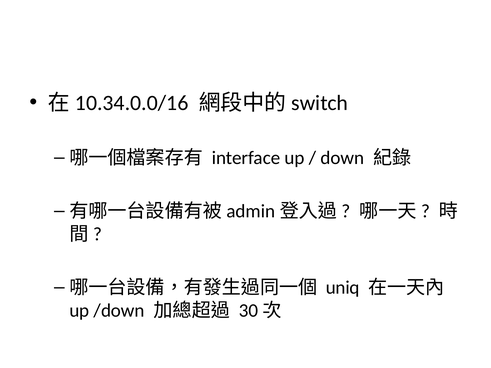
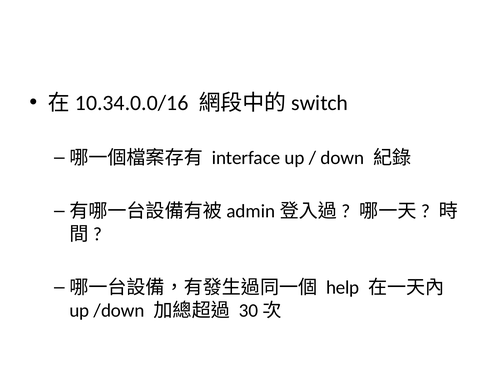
uniq: uniq -> help
